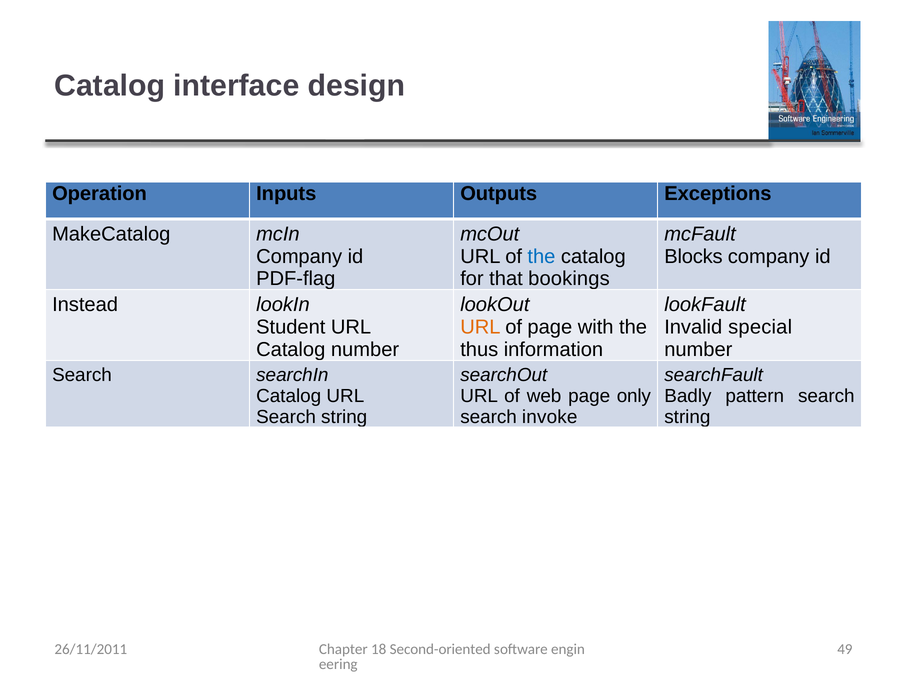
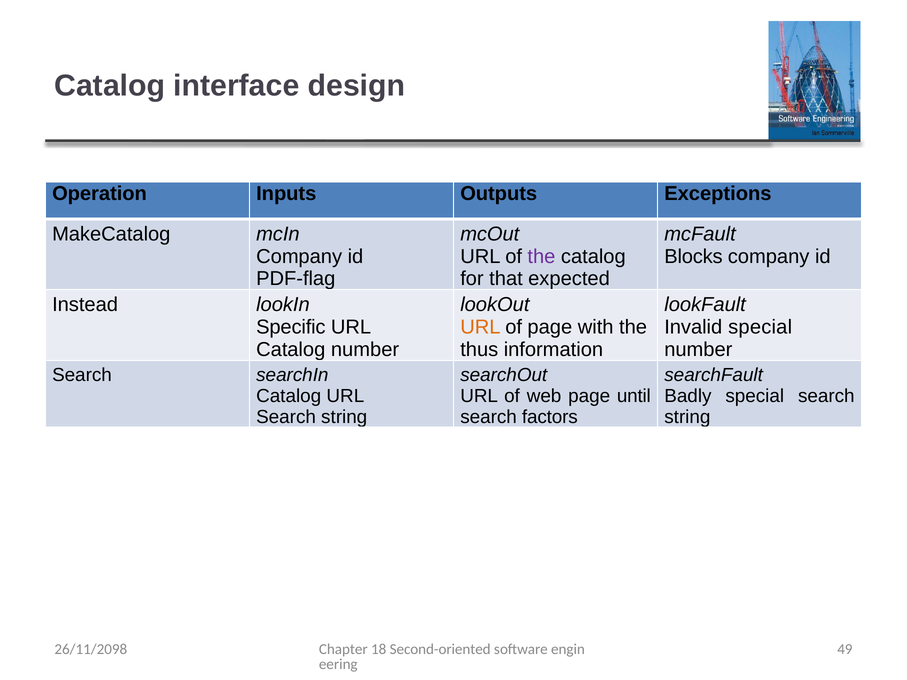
the at (541, 256) colour: blue -> purple
bookings: bookings -> expected
Student: Student -> Specific
only: only -> until
Badly pattern: pattern -> special
invoke: invoke -> factors
26/11/2011: 26/11/2011 -> 26/11/2098
